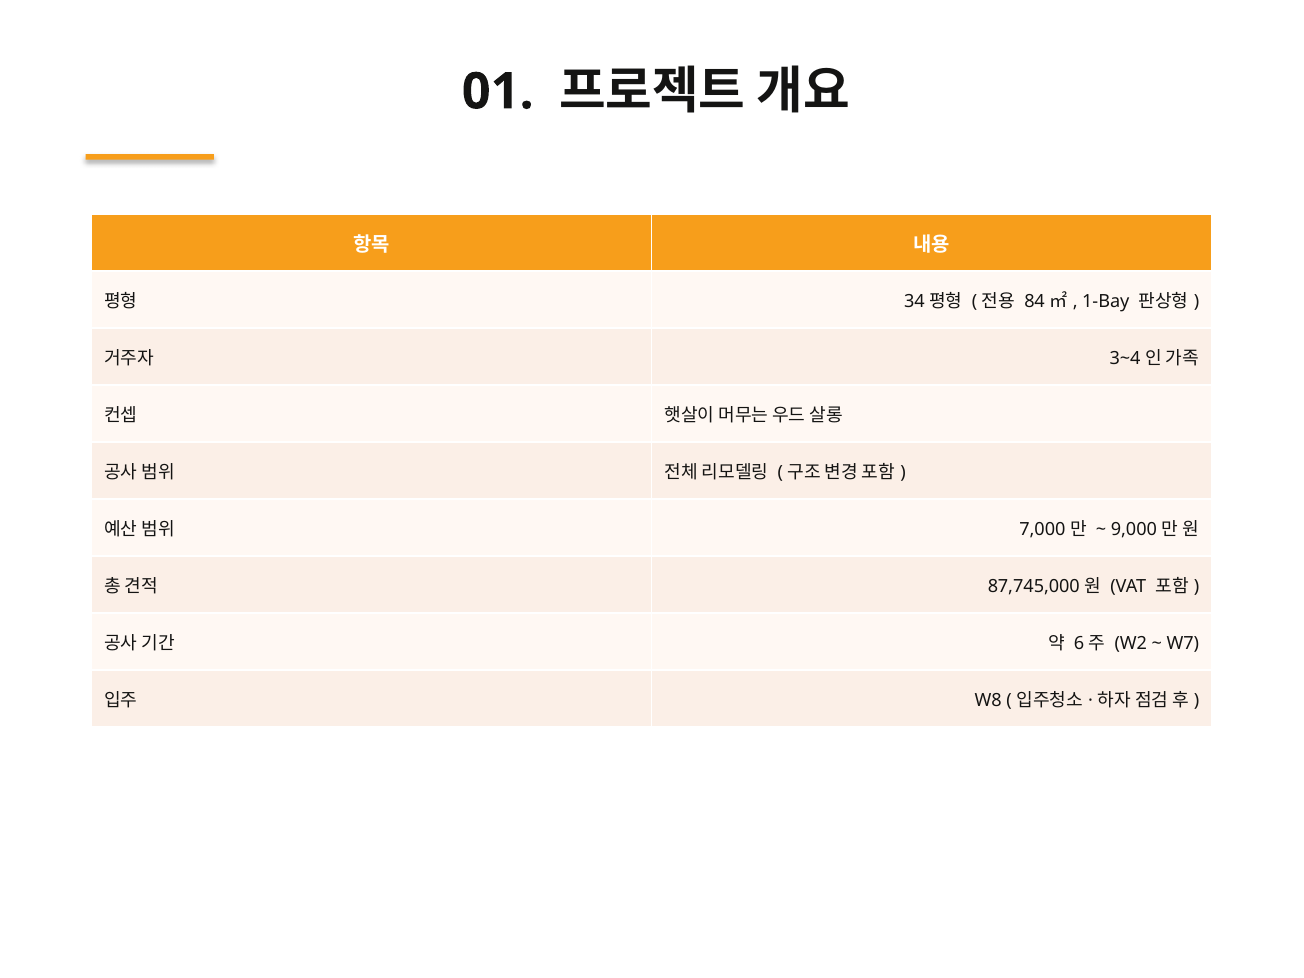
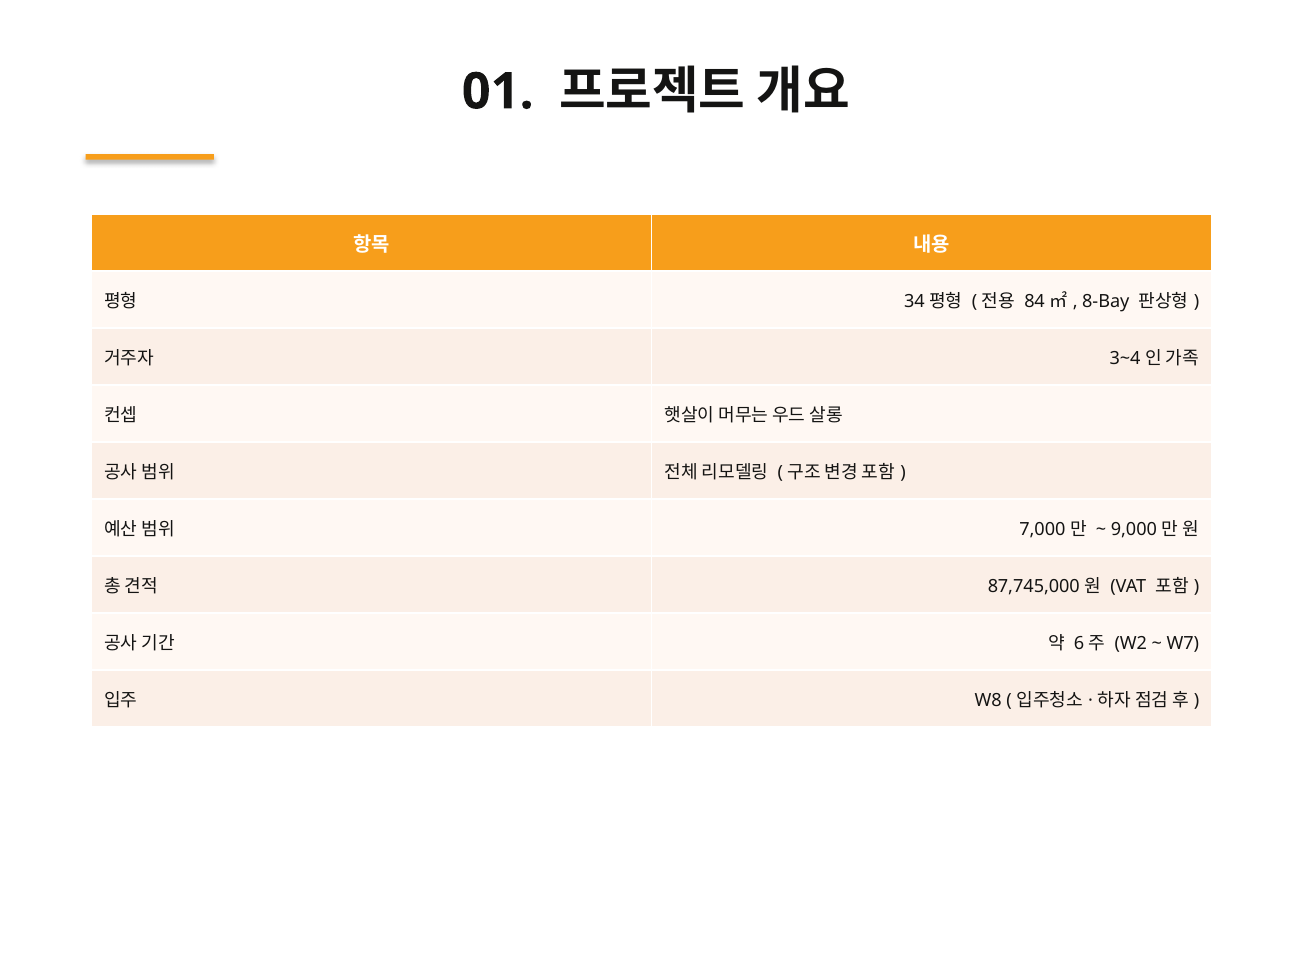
1-Bay: 1-Bay -> 8-Bay
